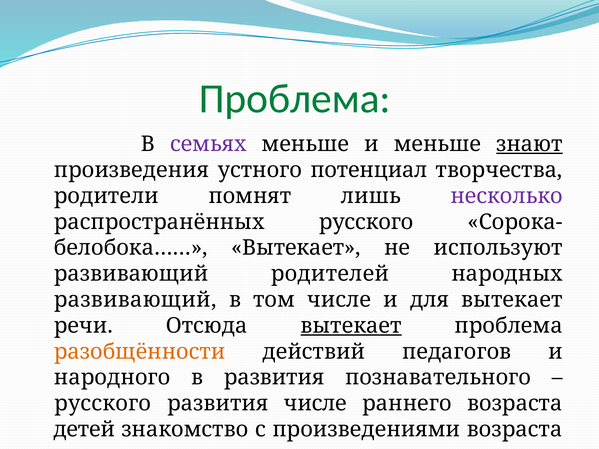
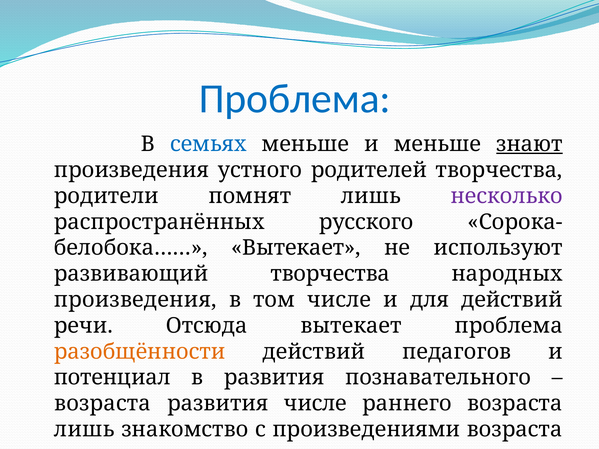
Проблема at (295, 99) colour: green -> blue
семьях colour: purple -> blue
потенциал: потенциал -> родителей
развивающий родителей: родителей -> творчества
развивающий at (135, 300): развивающий -> произведения
для вытекает: вытекает -> действий
вытекает at (351, 326) underline: present -> none
народного at (112, 378): народного -> потенциал
русского at (103, 404): русского -> возраста
детей at (84, 430): детей -> лишь
